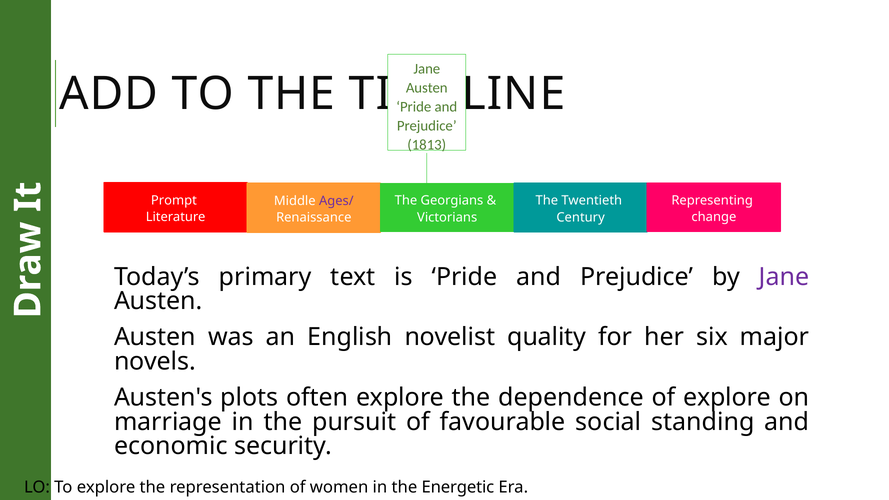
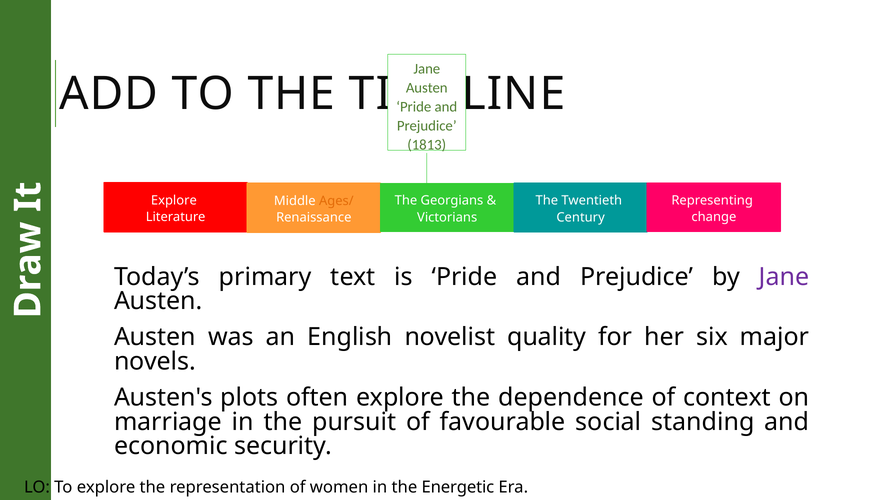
Prompt at (174, 200): Prompt -> Explore
Ages/ colour: purple -> orange
of explore: explore -> context
